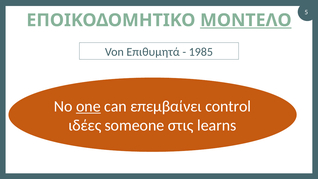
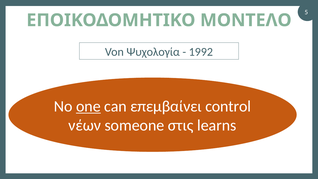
ΜΟΝΤΕΛΟ underline: present -> none
Επιθυμητά: Επιθυμητά -> Ψυχολογία
1985: 1985 -> 1992
ιδέες: ιδέες -> νέων
